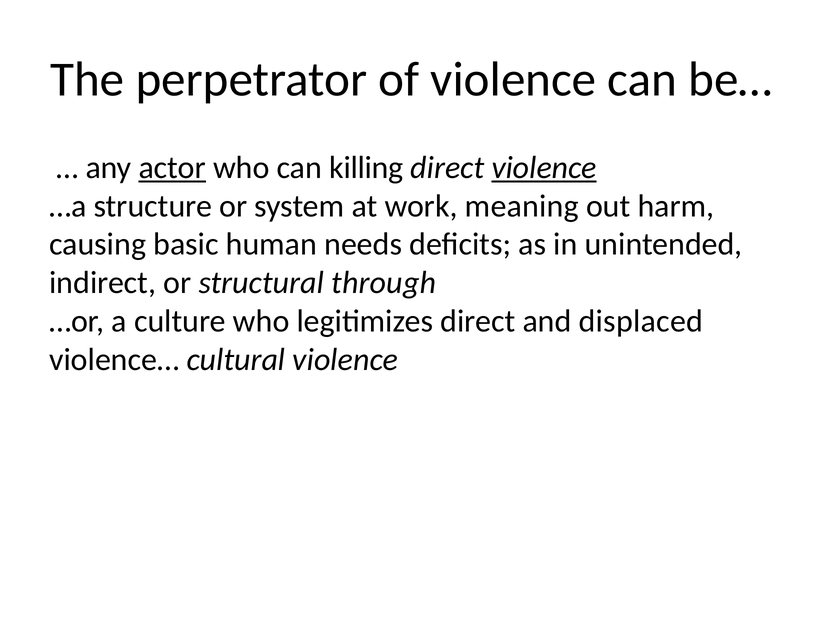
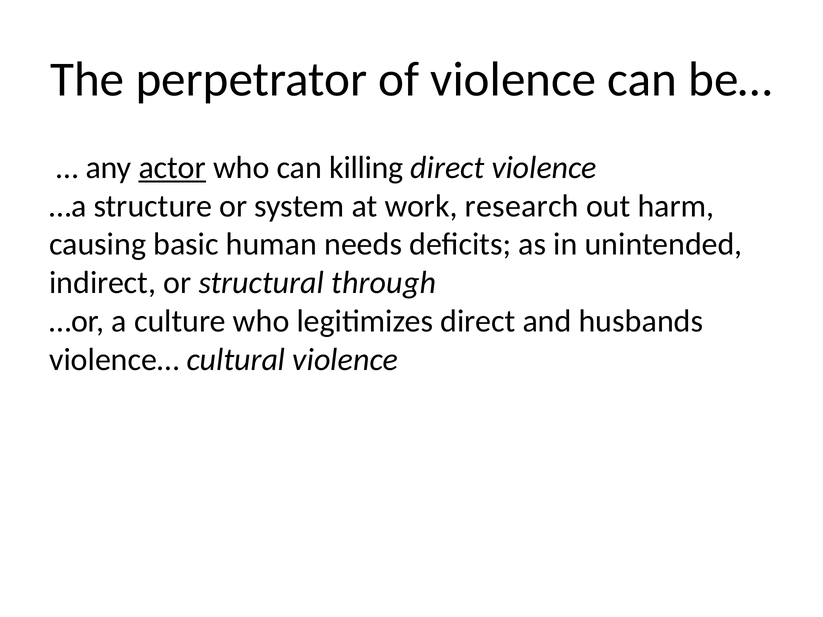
violence at (544, 168) underline: present -> none
meaning: meaning -> research
displaced: displaced -> husbands
